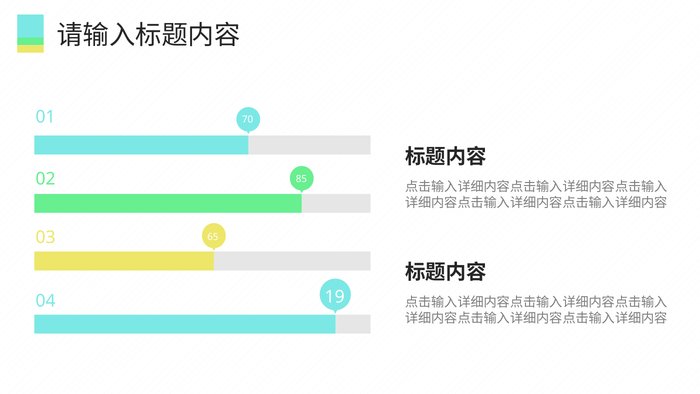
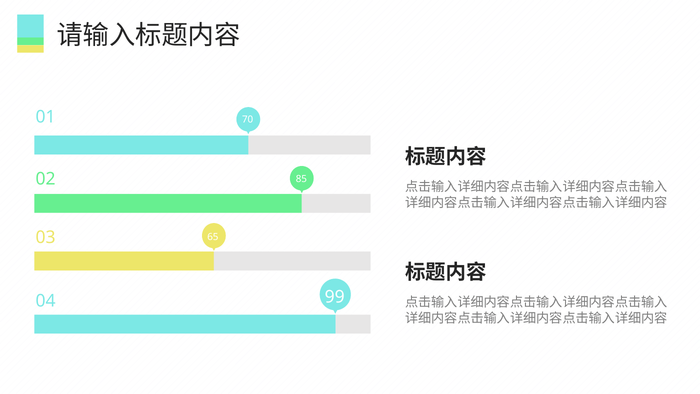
19: 19 -> 99
